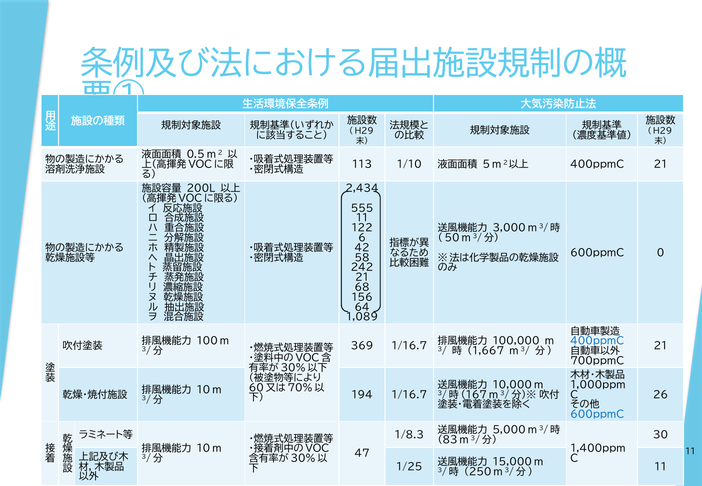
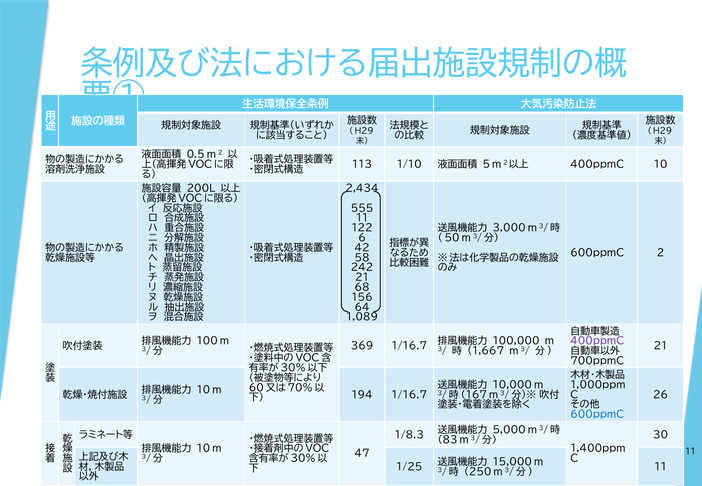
400ppmC 21: 21 -> 10
0: 0 -> 2
400ppmC at (597, 341) colour: blue -> purple
